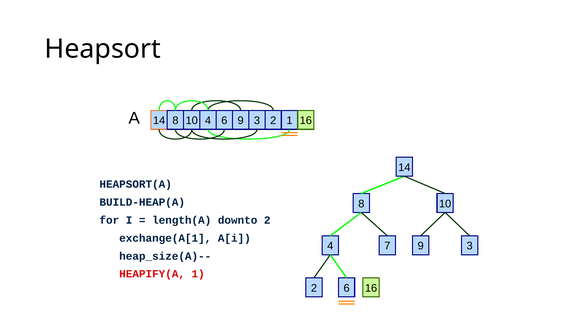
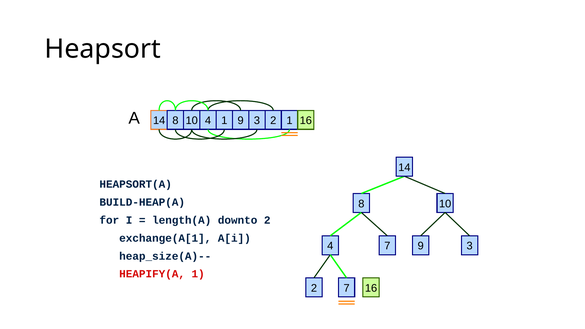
8 6: 6 -> 1
2 6: 6 -> 7
